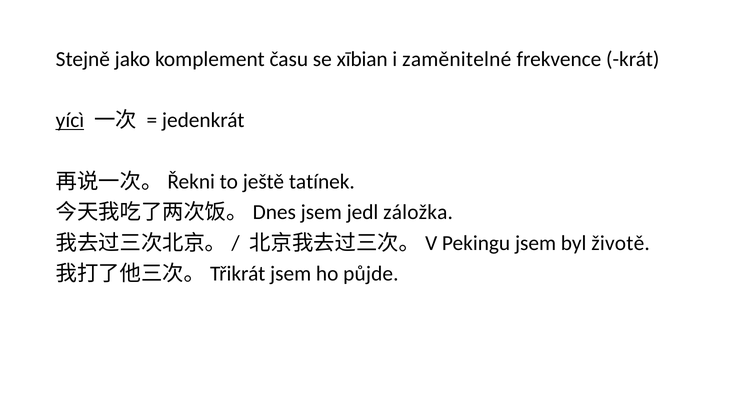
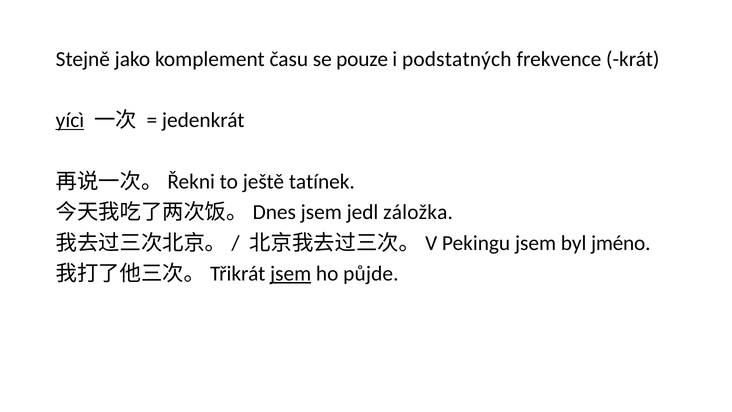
xībian: xībian -> pouze
zaměnitelné: zaměnitelné -> podstatných
životě: životě -> jméno
jsem at (291, 273) underline: none -> present
